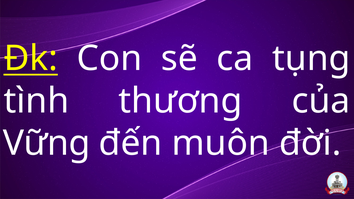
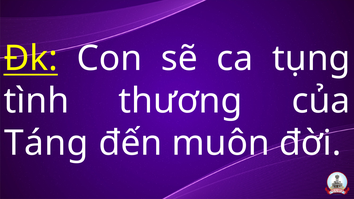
Vững: Vững -> Táng
